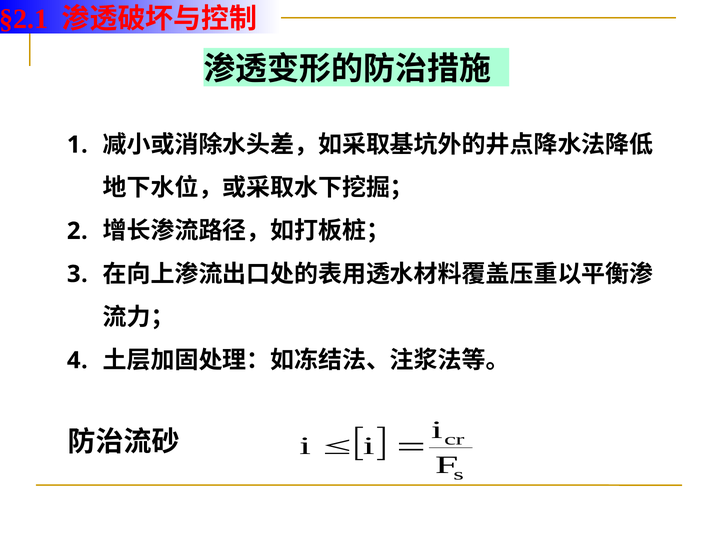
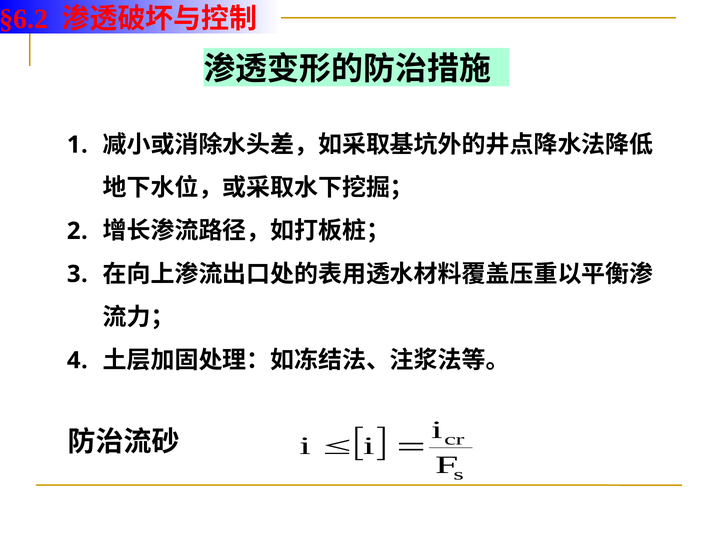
§2.1: §2.1 -> §6.2
